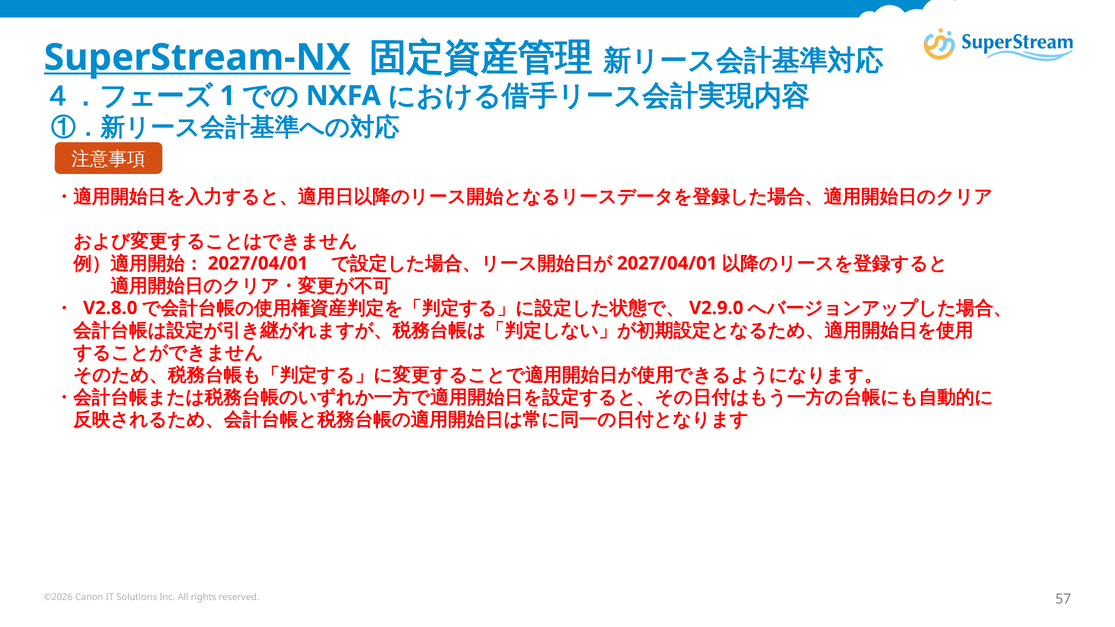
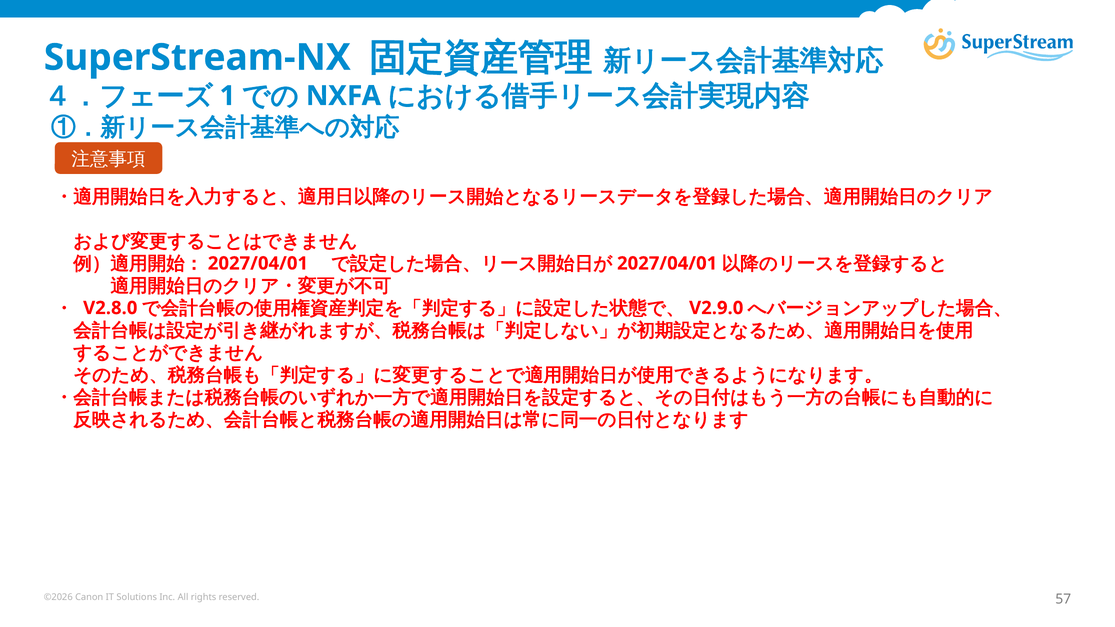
SuperStream-NX underline: present -> none
